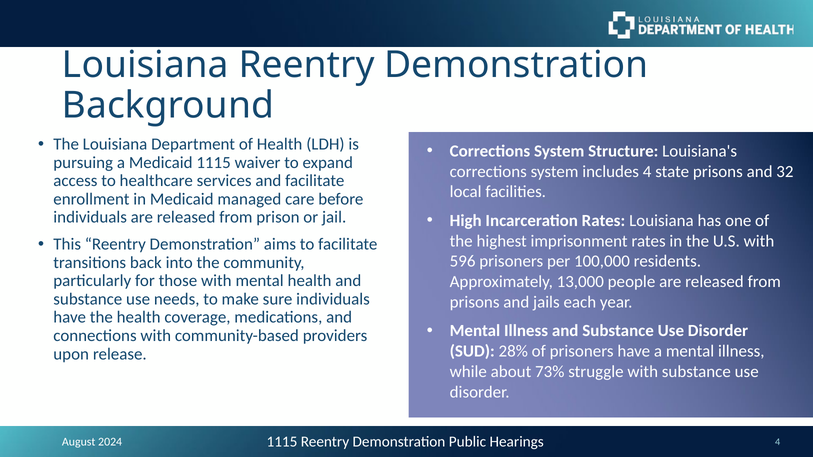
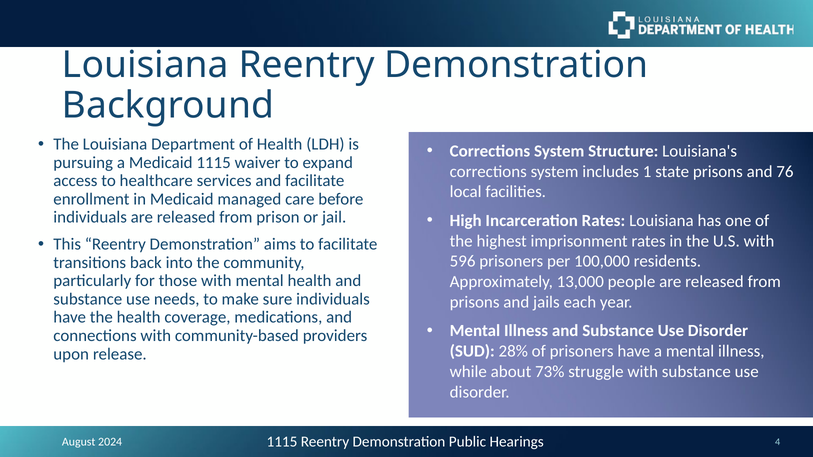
includes 4: 4 -> 1
32: 32 -> 76
